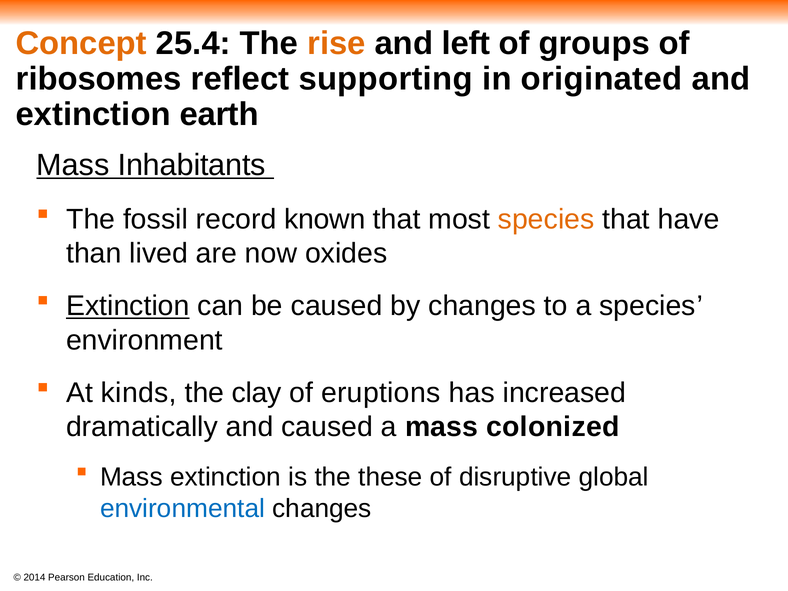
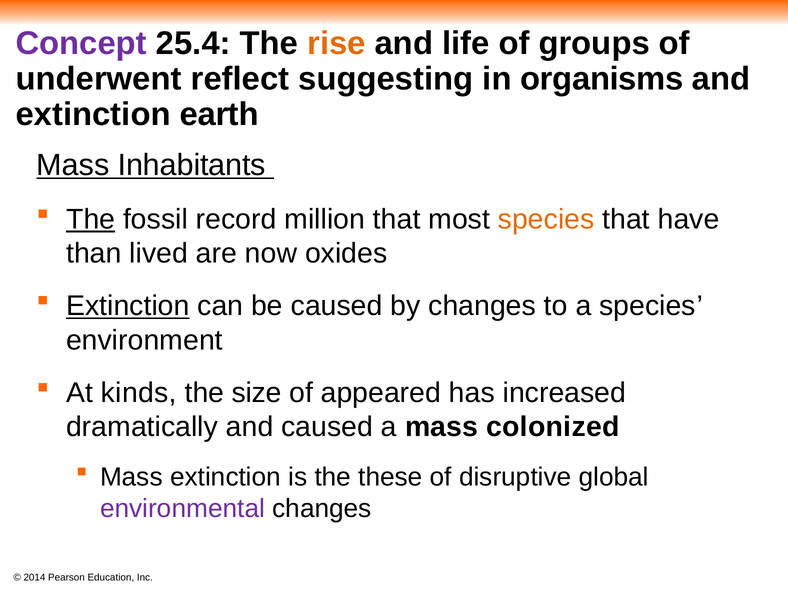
Concept colour: orange -> purple
left: left -> life
ribosomes: ribosomes -> underwent
supporting: supporting -> suggesting
originated: originated -> organisms
The at (91, 219) underline: none -> present
known: known -> million
clay: clay -> size
eruptions: eruptions -> appeared
environmental colour: blue -> purple
